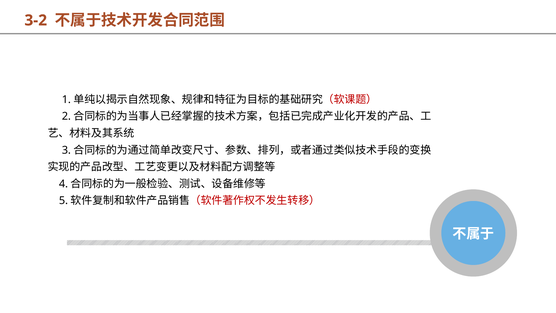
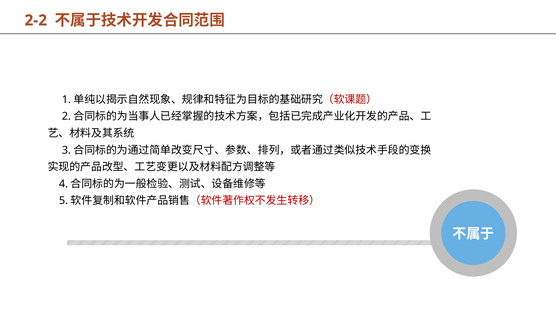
3-2: 3-2 -> 2-2
